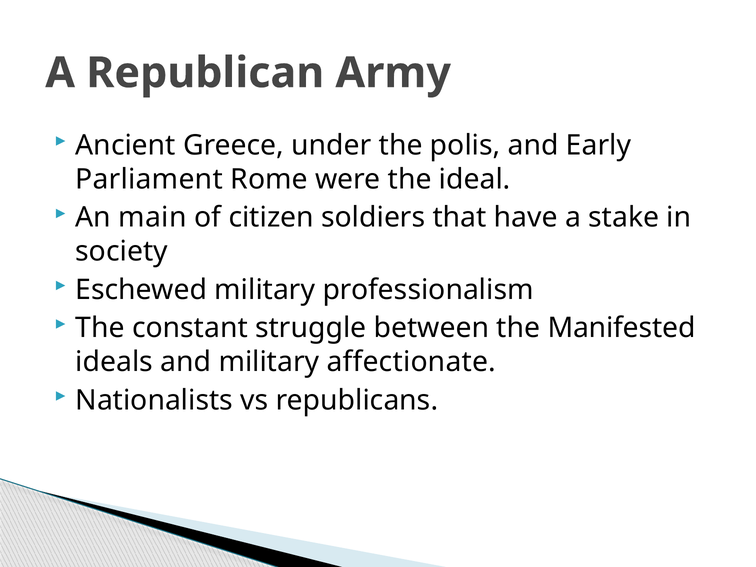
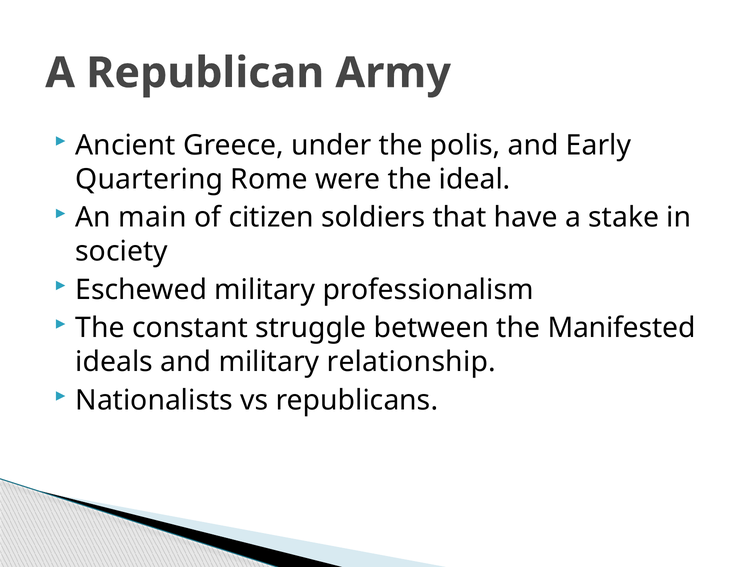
Parliament: Parliament -> Quartering
affectionate: affectionate -> relationship
